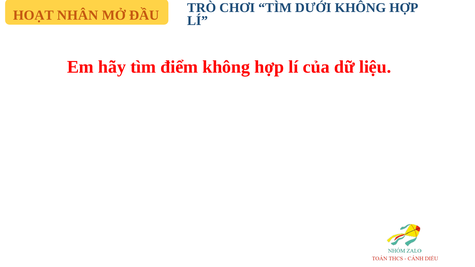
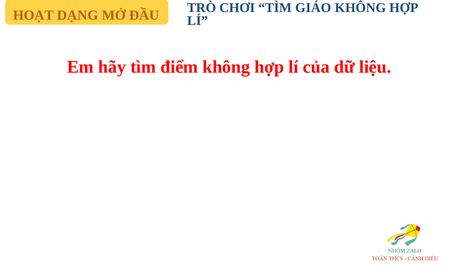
DƯỚI: DƯỚI -> GIÁO
NHÂN: NHÂN -> DẠNG
